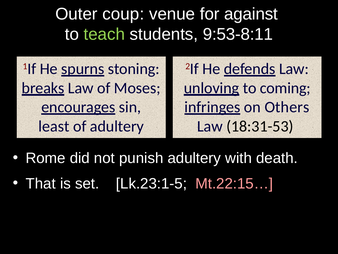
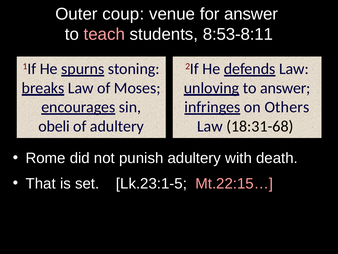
for against: against -> answer
teach colour: light green -> pink
9:53-8:11: 9:53-8:11 -> 8:53-8:11
to coming: coming -> answer
least: least -> obeli
18:31-53: 18:31-53 -> 18:31-68
